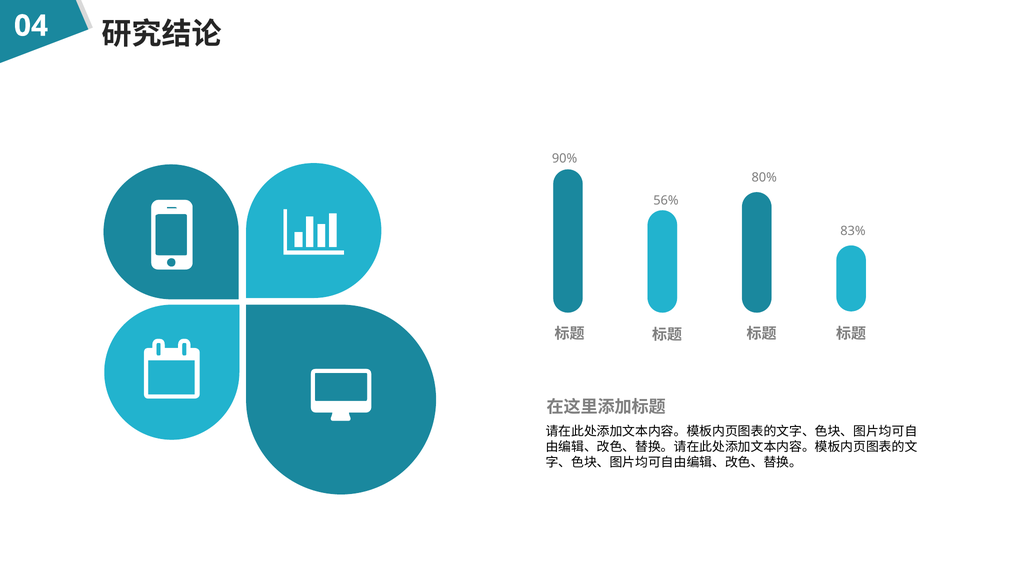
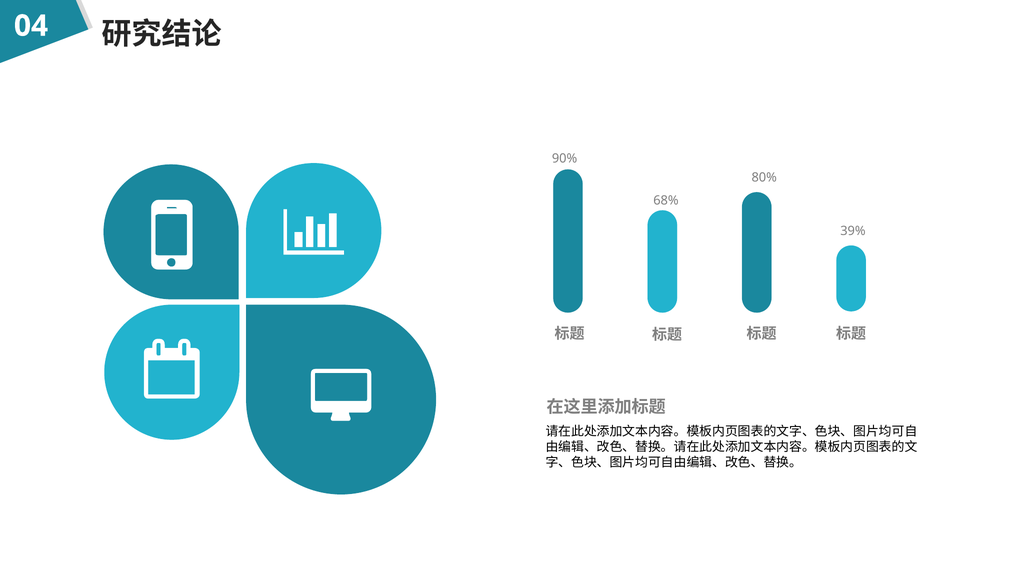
56%: 56% -> 68%
83%: 83% -> 39%
